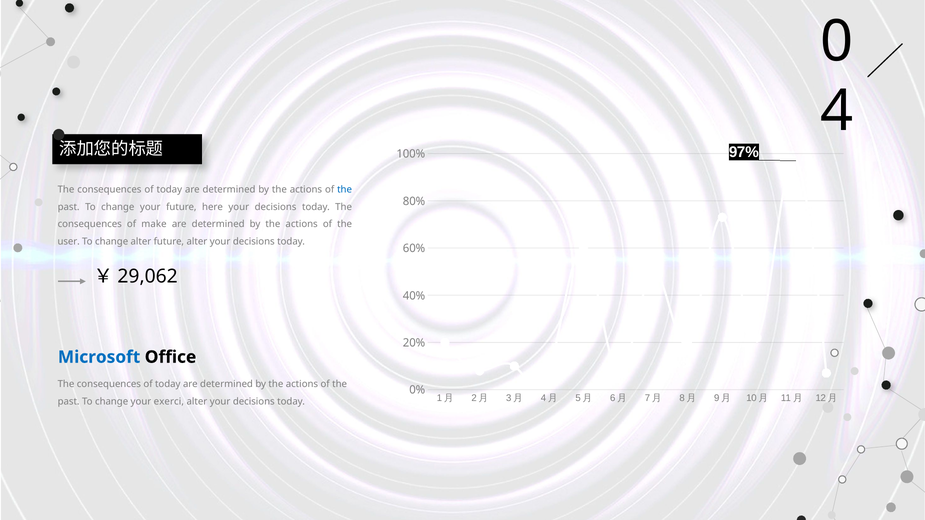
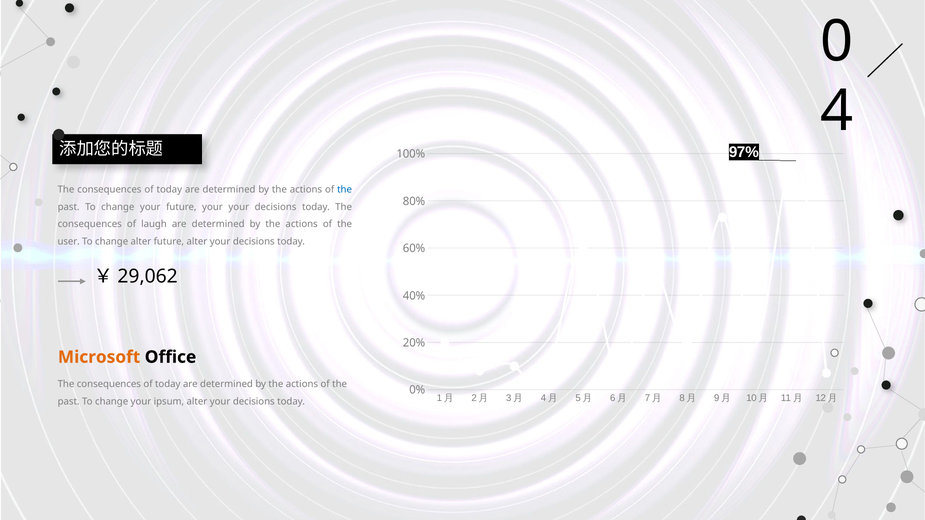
future here: here -> your
make: make -> laugh
Microsoft colour: blue -> orange
exerci: exerci -> ipsum
